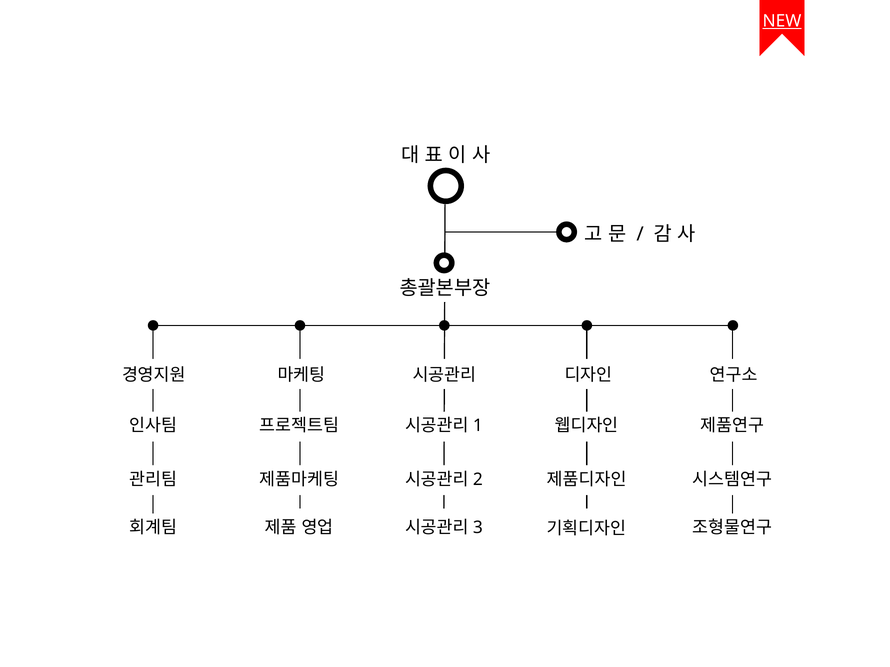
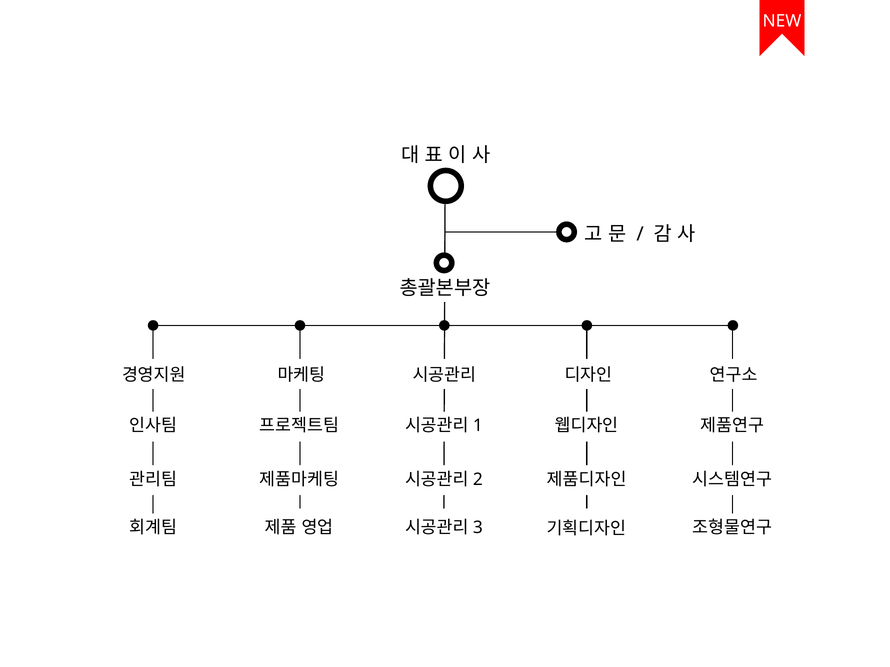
NEW underline: present -> none
